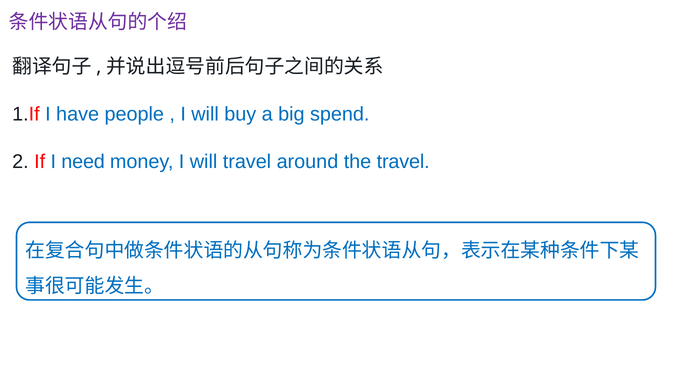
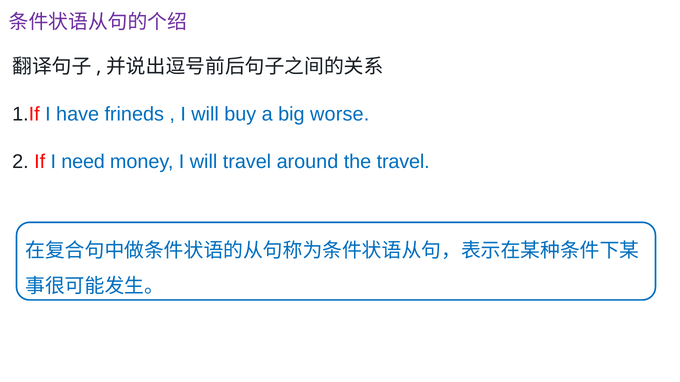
people: people -> frineds
spend: spend -> worse
